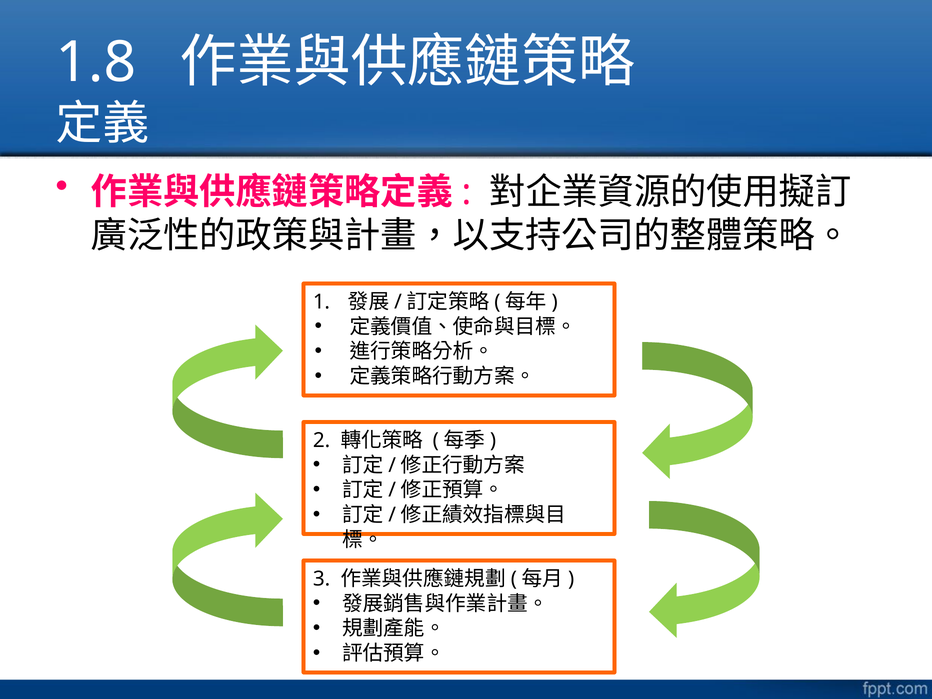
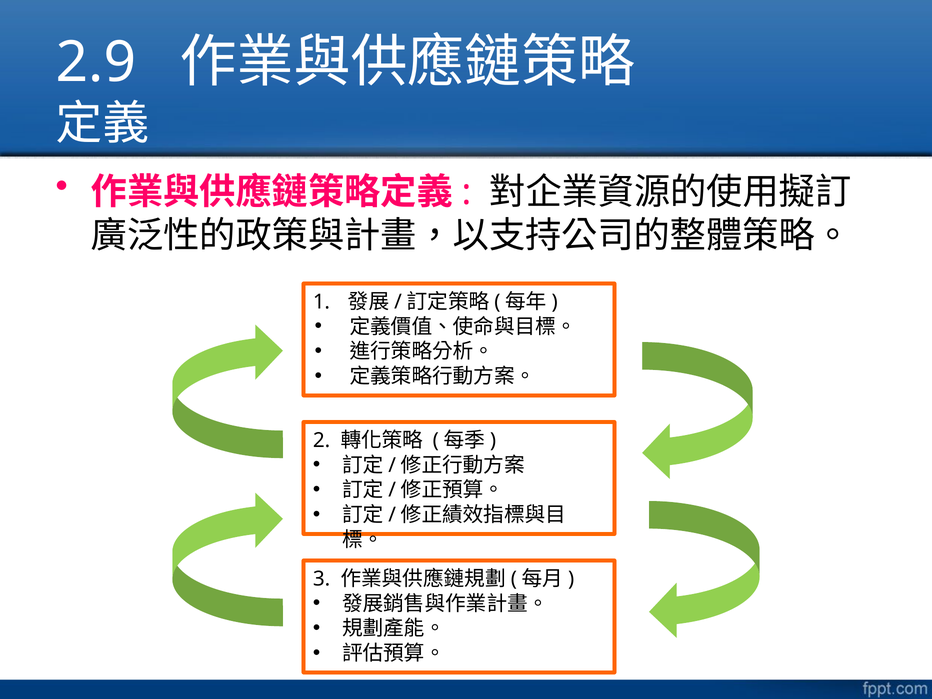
1.8: 1.8 -> 2.9
